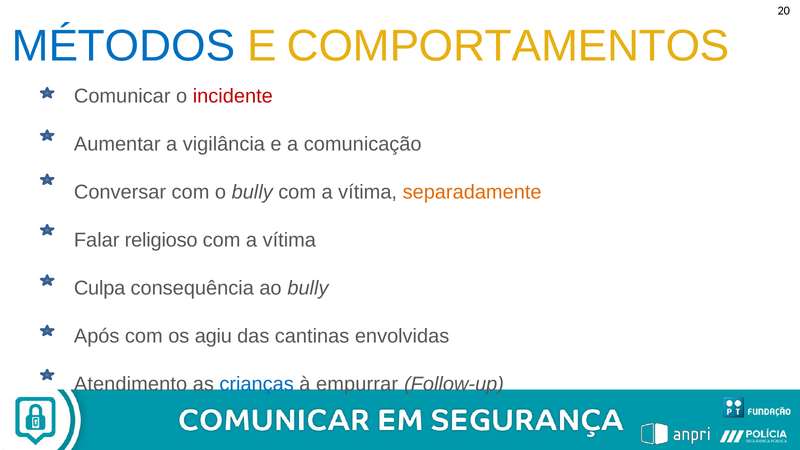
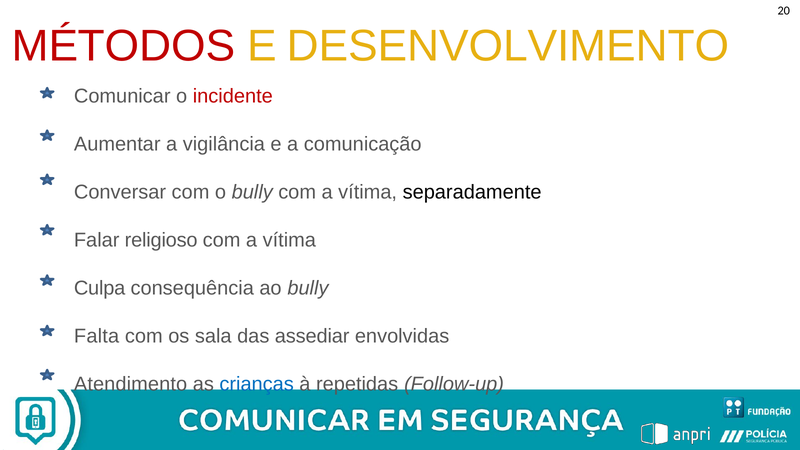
MÉTODOS colour: blue -> red
COMPORTAMENTOS: COMPORTAMENTOS -> DESENVOLVIMENTO
separadamente colour: orange -> black
Após: Após -> Falta
agiu: agiu -> sala
cantinas: cantinas -> assediar
empurrar: empurrar -> repetidas
